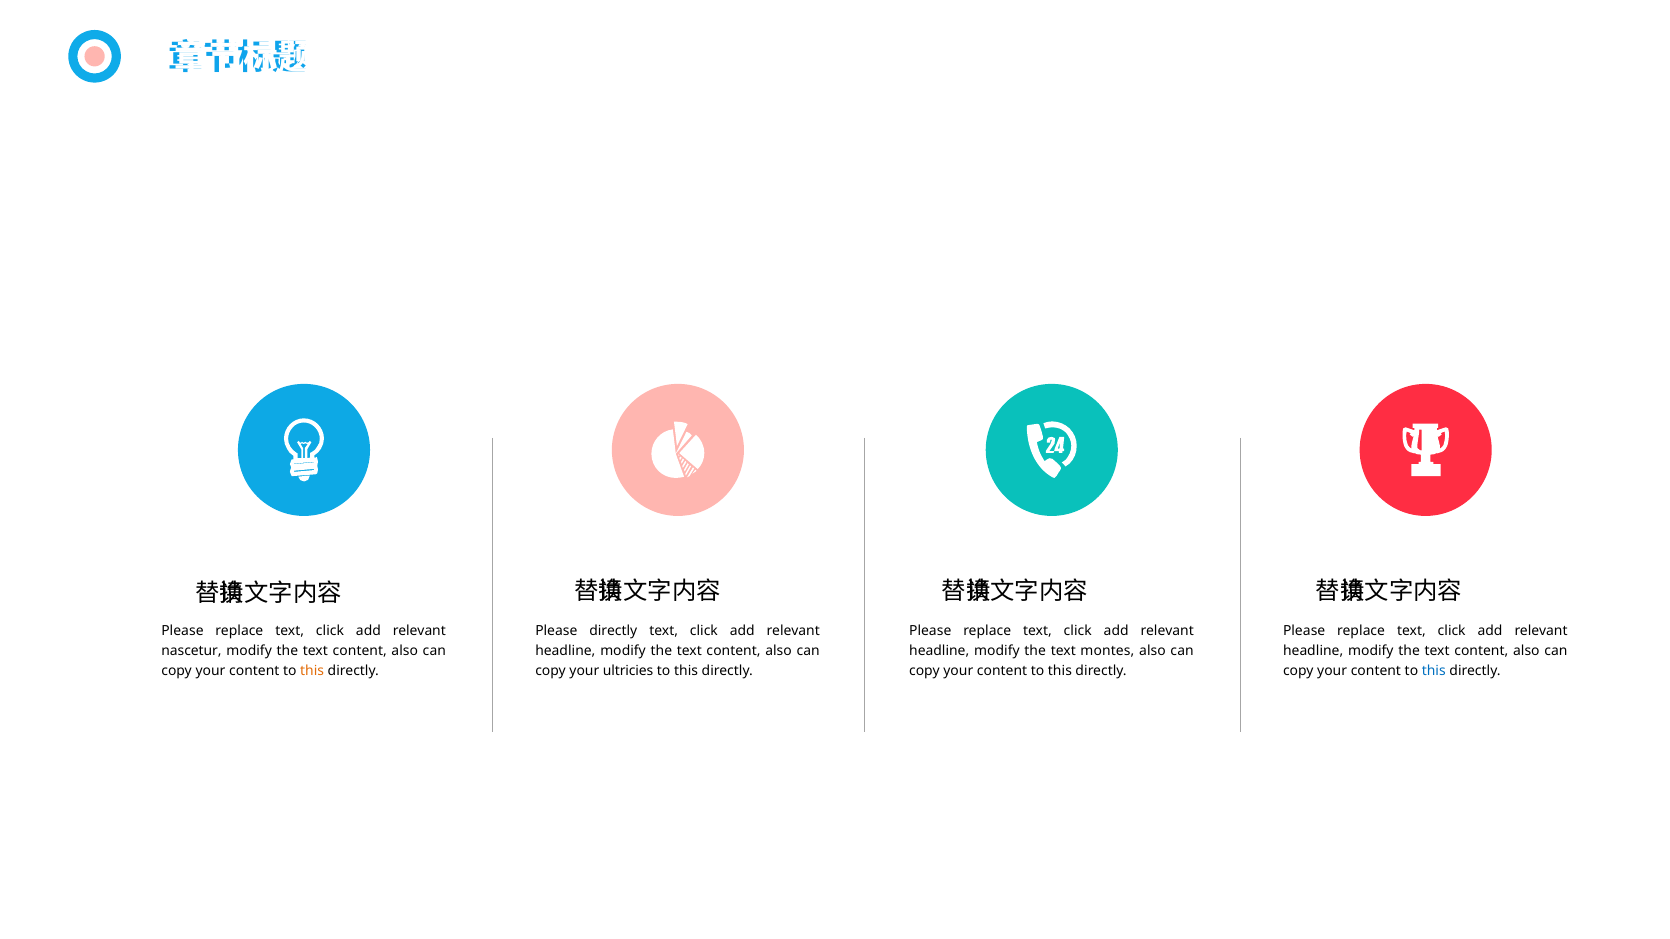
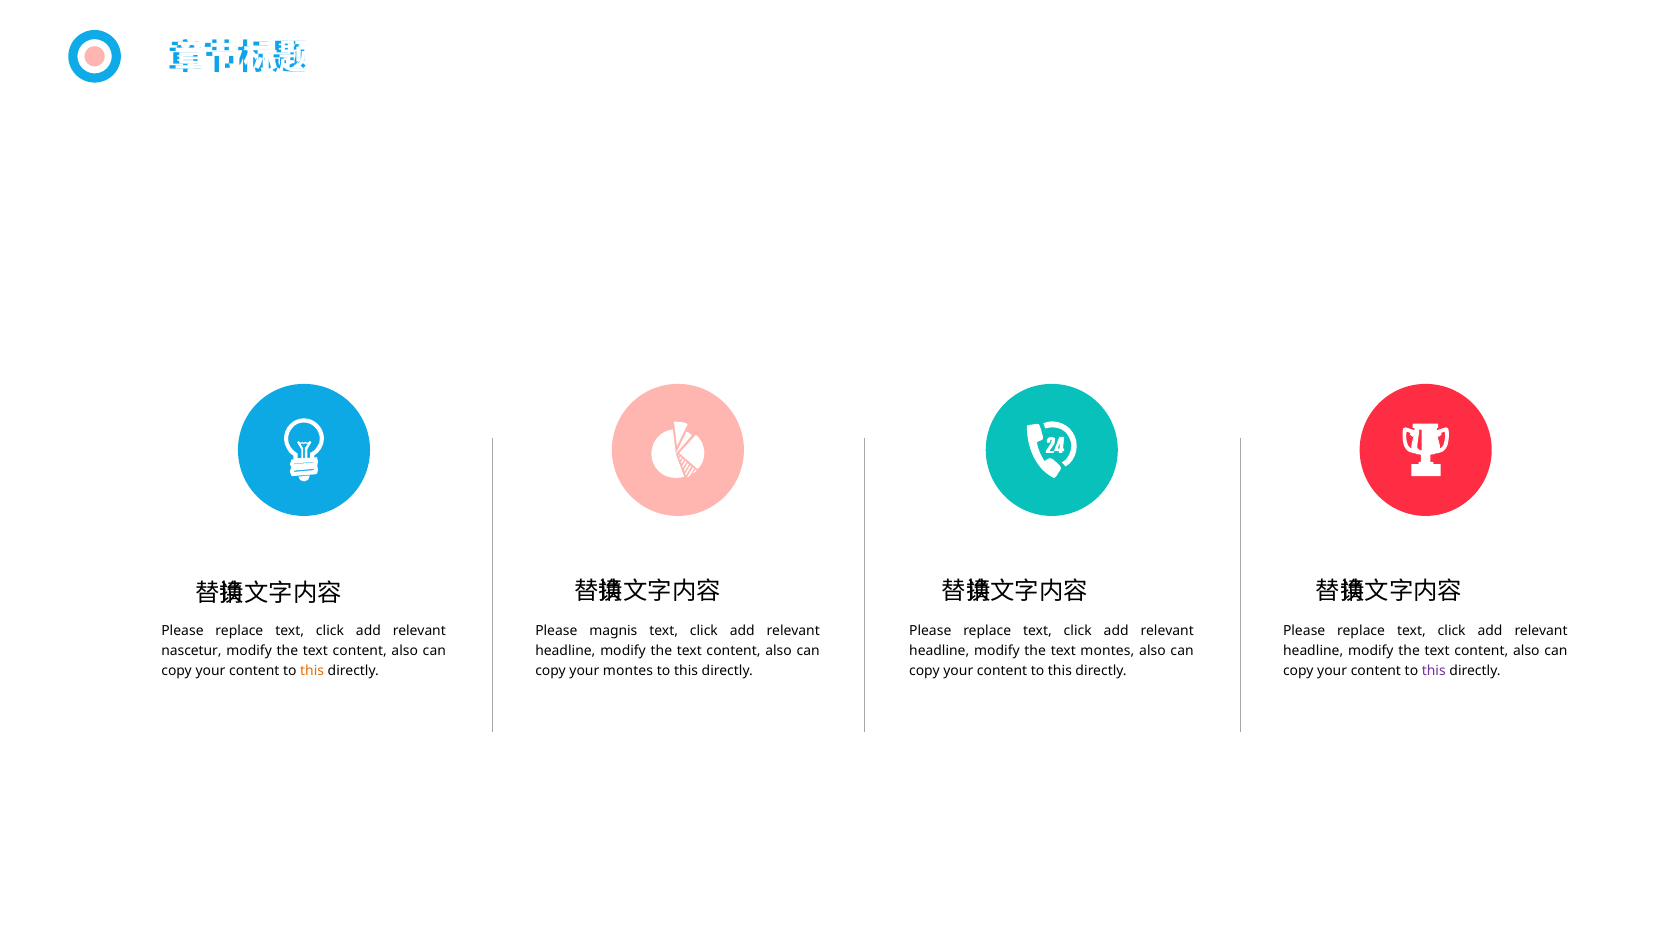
Please directly: directly -> magnis
your ultricies: ultricies -> montes
this at (1434, 672) colour: blue -> purple
